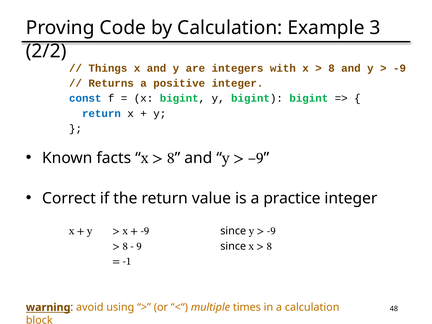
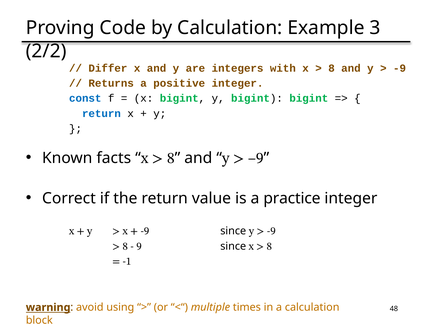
Things: Things -> Differ
